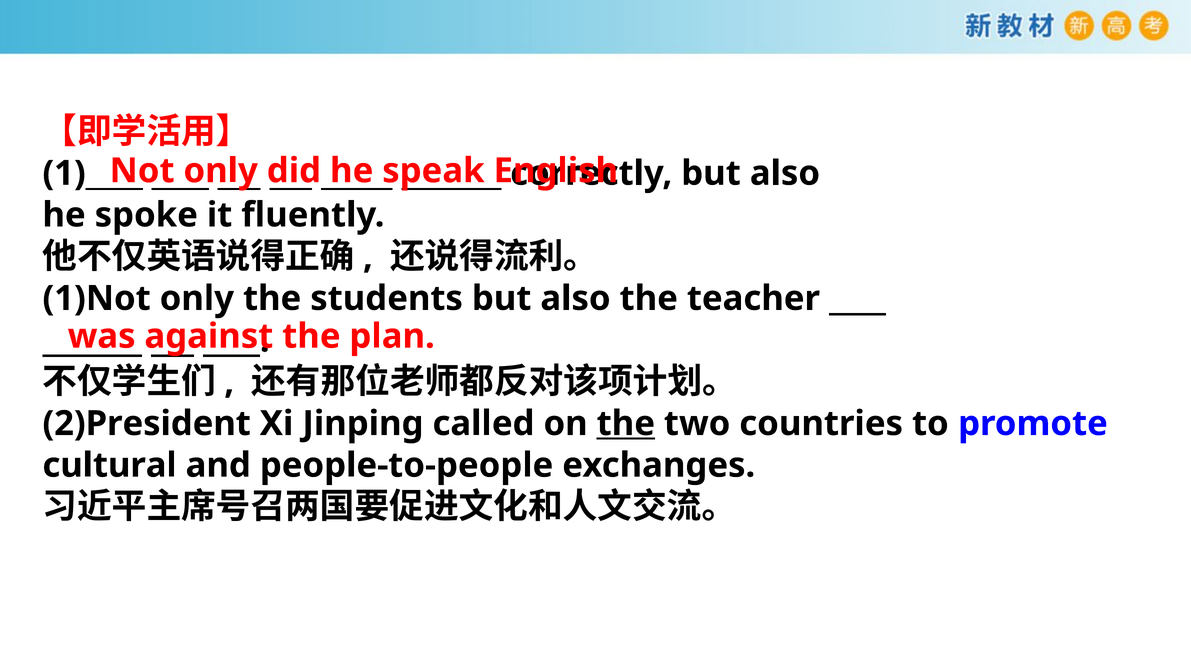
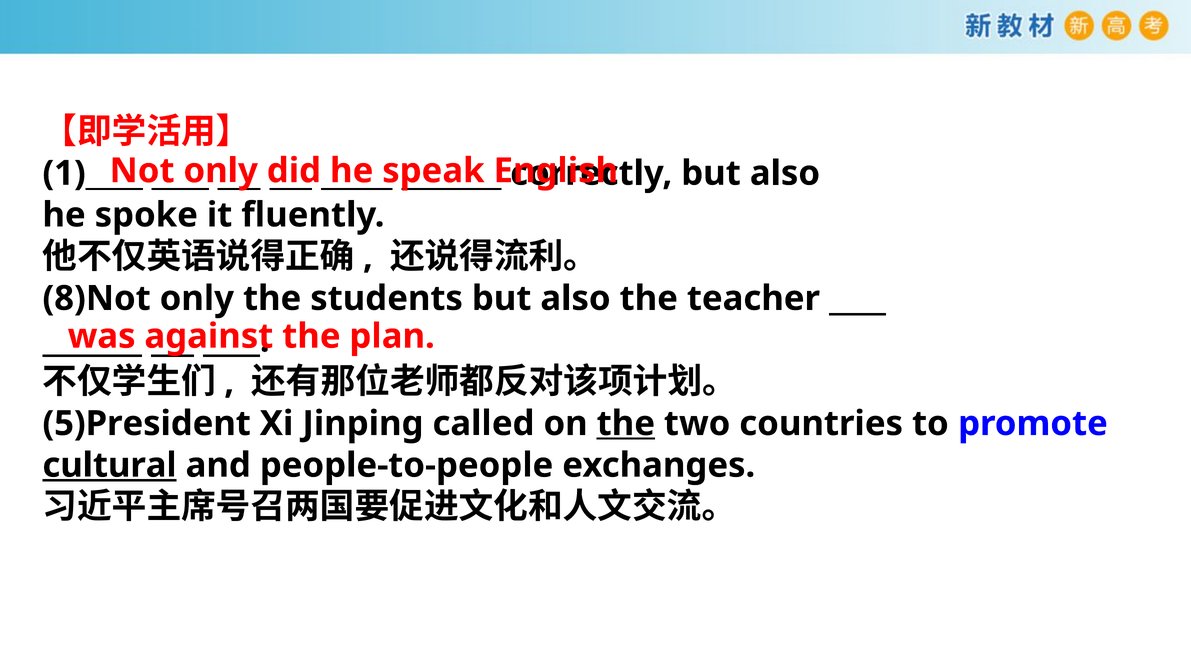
1)Not: 1)Not -> 8)Not
2)President: 2)President -> 5)President
cultural underline: none -> present
